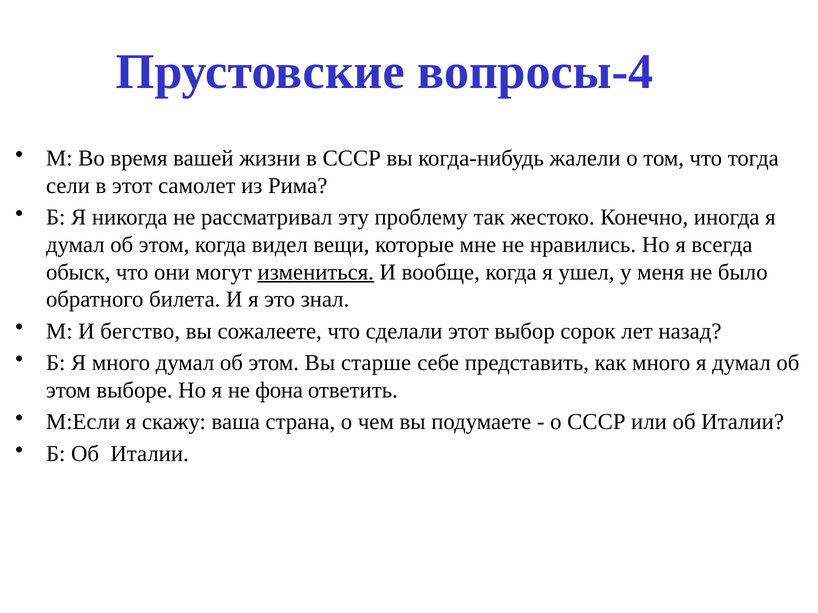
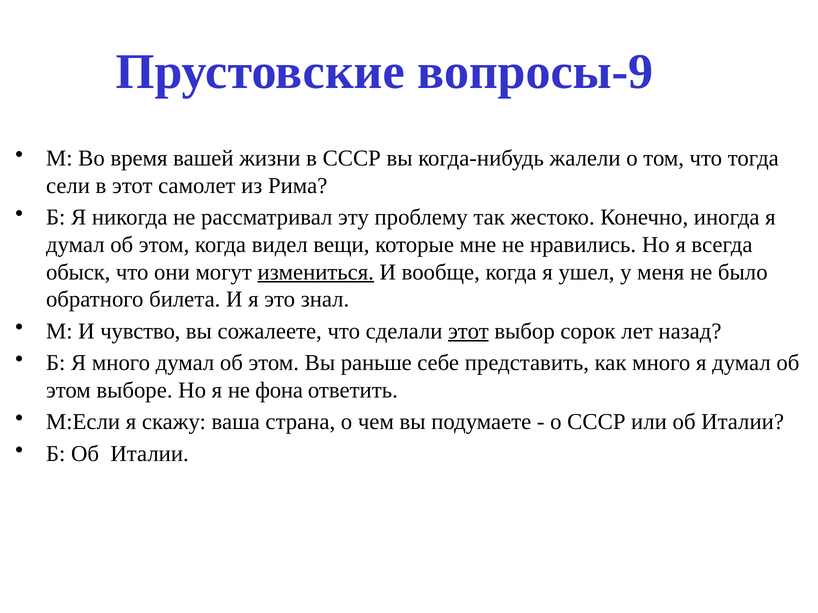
вопросы-4: вопросы-4 -> вопросы-9
бегство: бегство -> чувство
этот at (469, 331) underline: none -> present
старше: старше -> раньше
